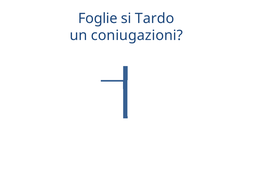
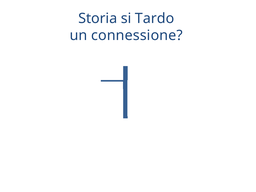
Foglie: Foglie -> Storia
coniugazioni: coniugazioni -> connessione
